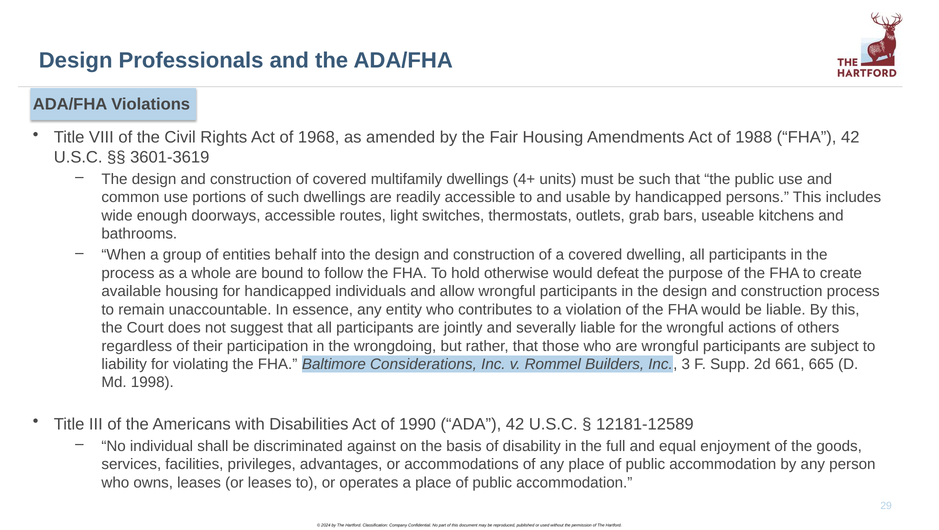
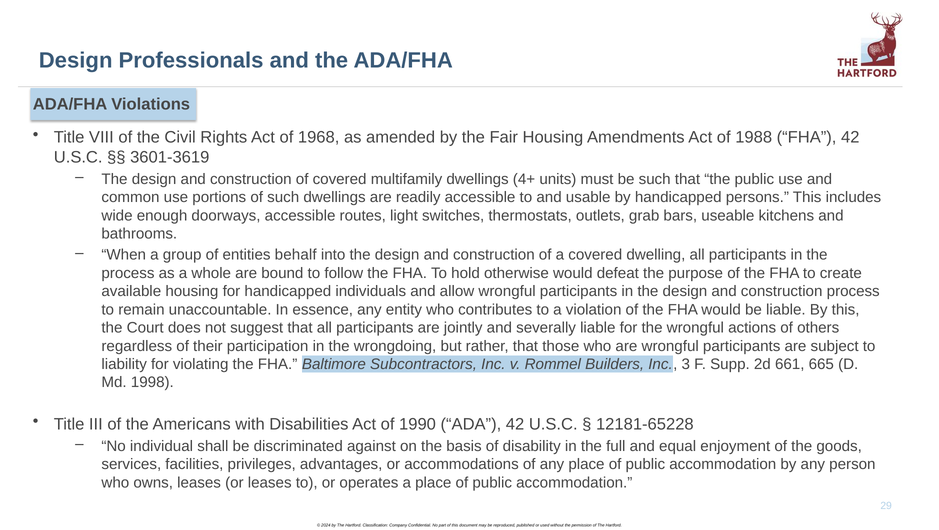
Considerations: Considerations -> Subcontractors
12181-12589: 12181-12589 -> 12181-65228
